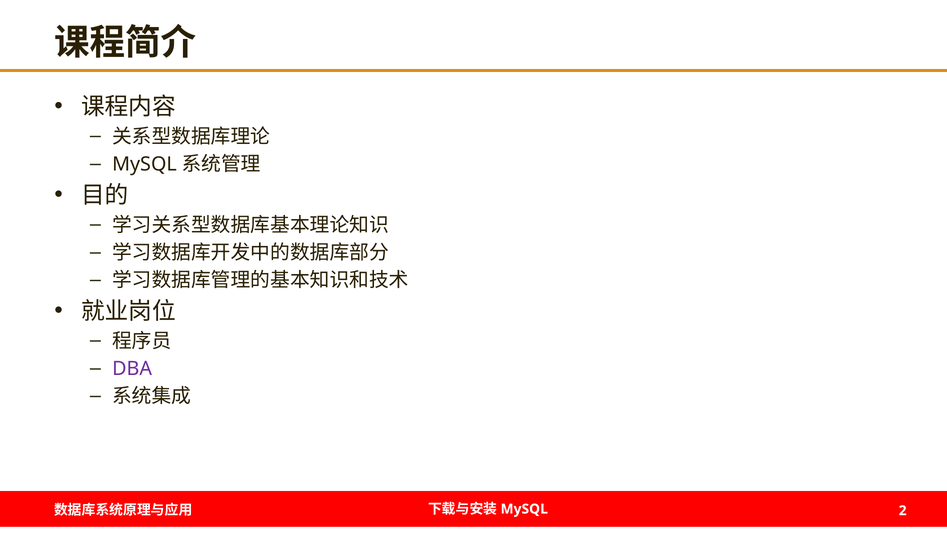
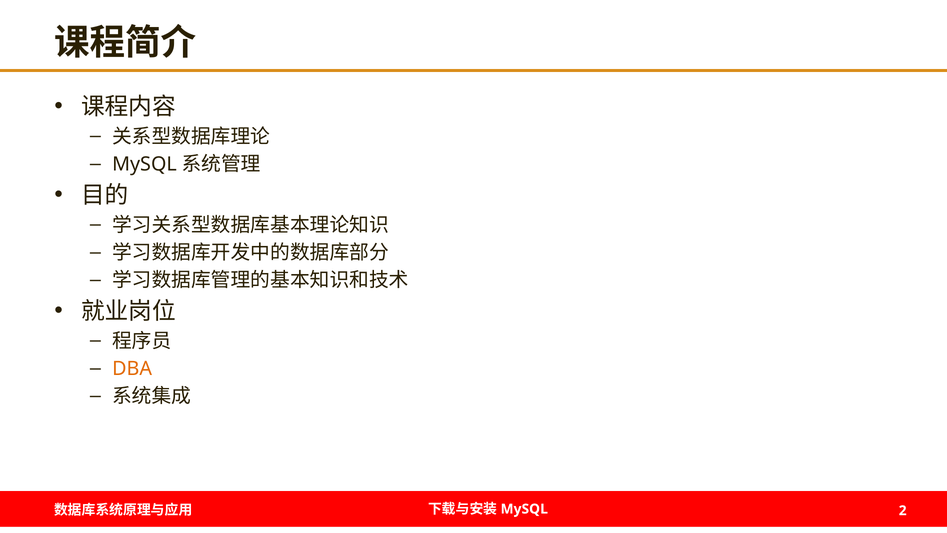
DBA colour: purple -> orange
